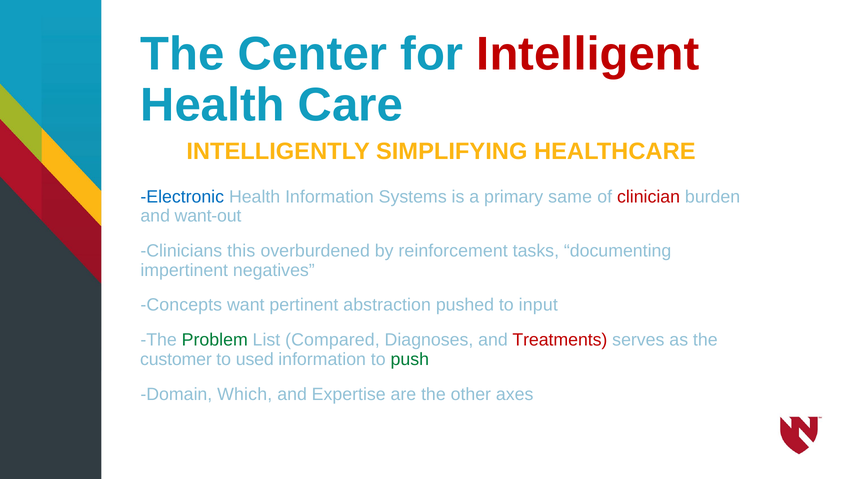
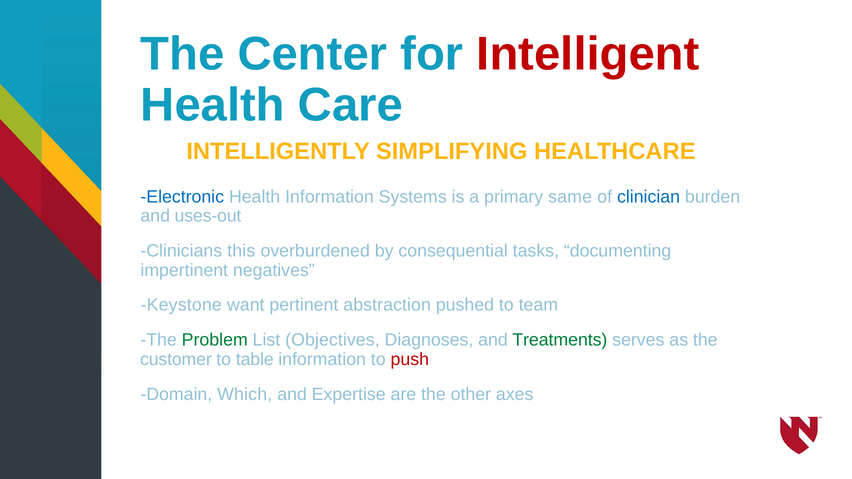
clinician colour: red -> blue
want-out: want-out -> uses-out
reinforcement: reinforcement -> consequential
Concepts: Concepts -> Keystone
input: input -> team
Compared: Compared -> Objectives
Treatments colour: red -> green
used: used -> table
push colour: green -> red
